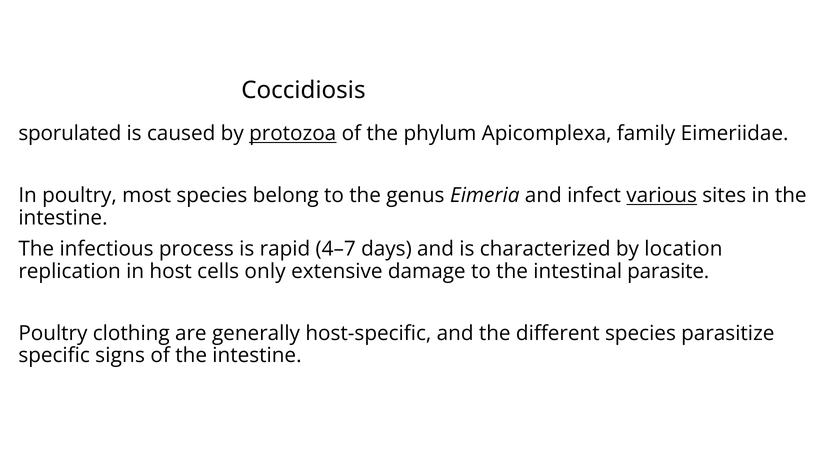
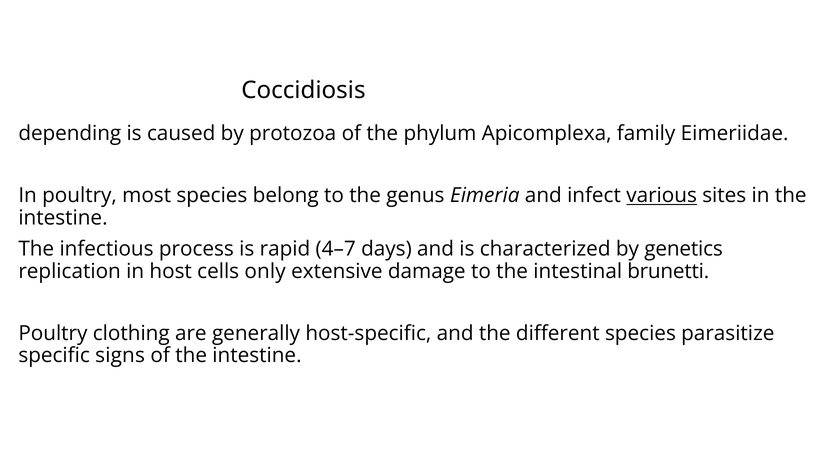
sporulated: sporulated -> depending
protozoa underline: present -> none
location: location -> genetics
parasite: parasite -> brunetti
